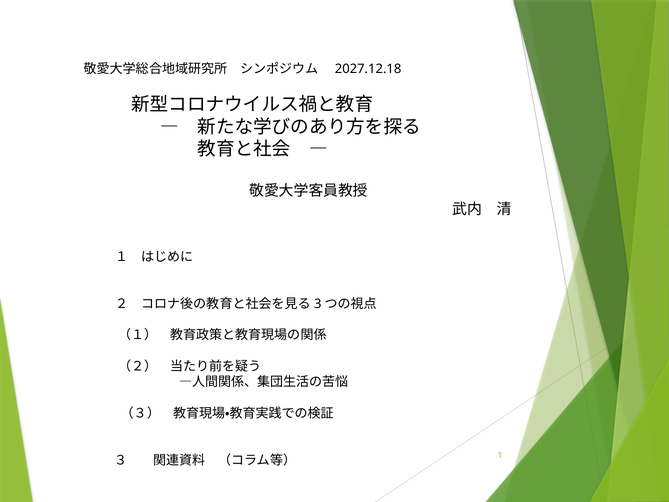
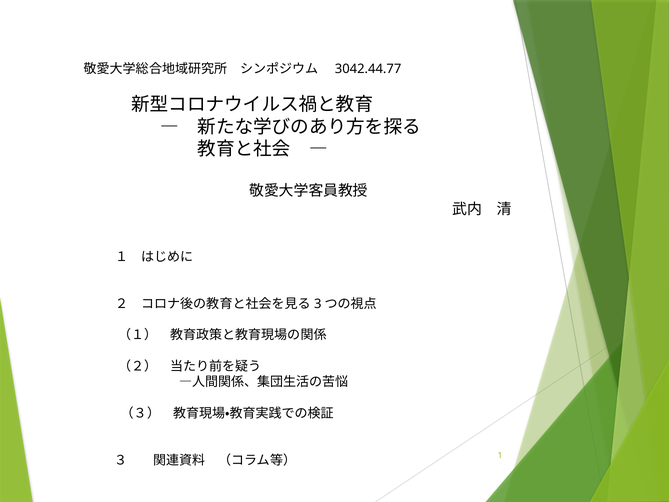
2027.12.18: 2027.12.18 -> 3042.44.77
